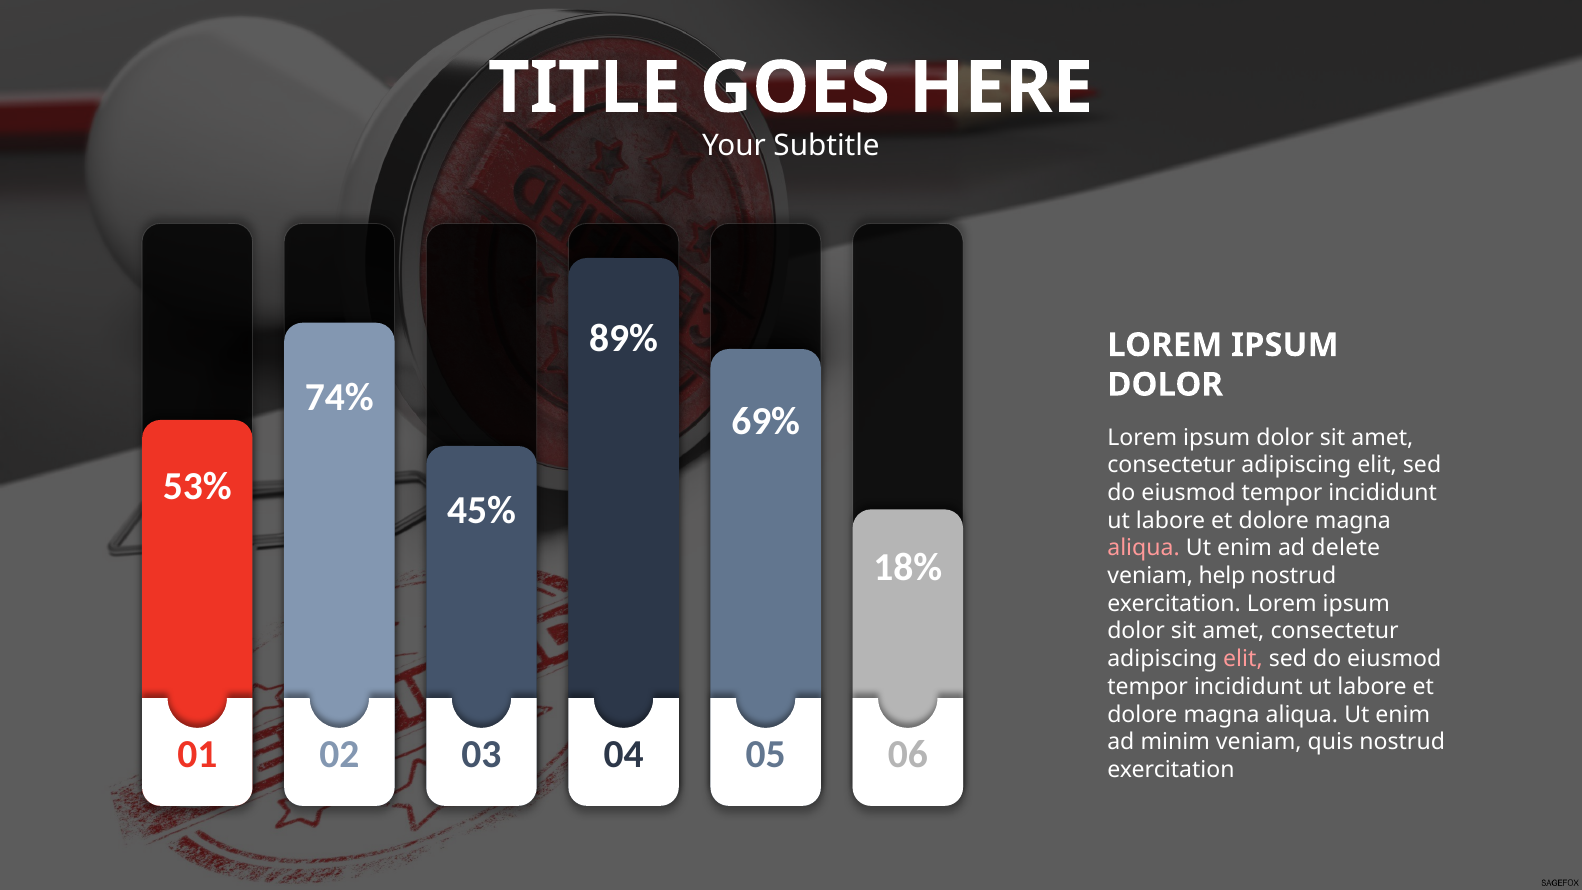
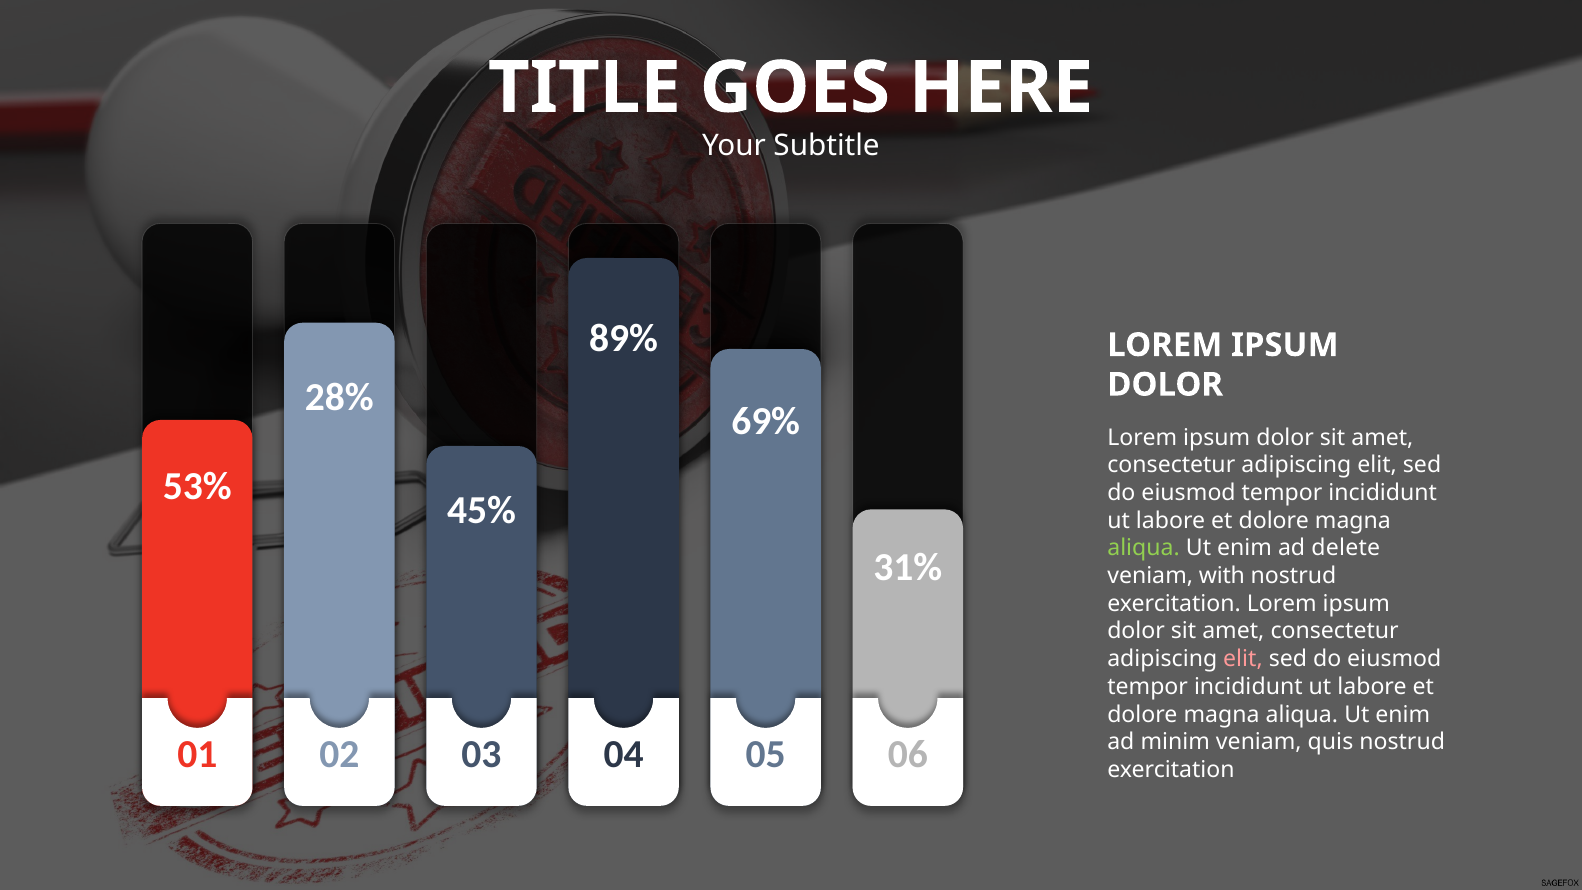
74%: 74% -> 28%
aliqua at (1144, 548) colour: pink -> light green
18%: 18% -> 31%
help: help -> with
